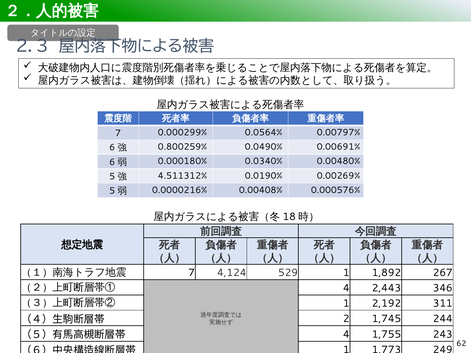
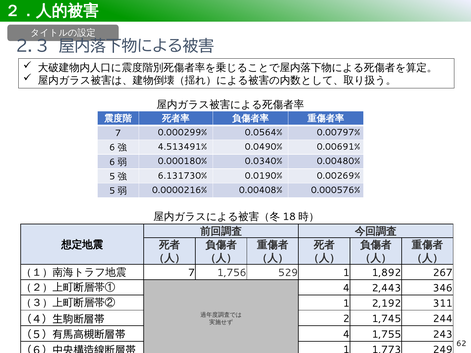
0.800259%: 0.800259% -> 4.513491%
4.511312%: 4.511312% -> 6.131730%
4,124: 4,124 -> 1,756
